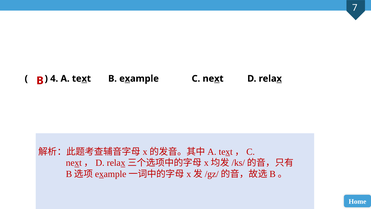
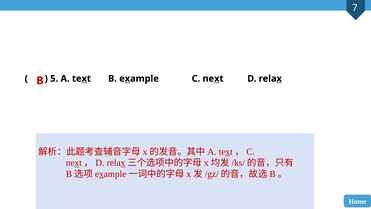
4: 4 -> 5
